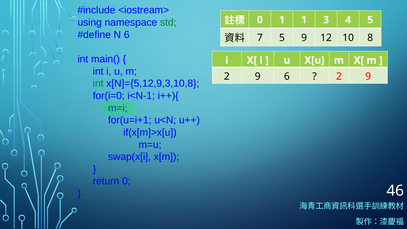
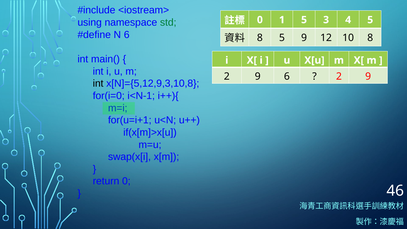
1 1: 1 -> 5
7 at (260, 38): 7 -> 8
int at (98, 84) colour: green -> black
